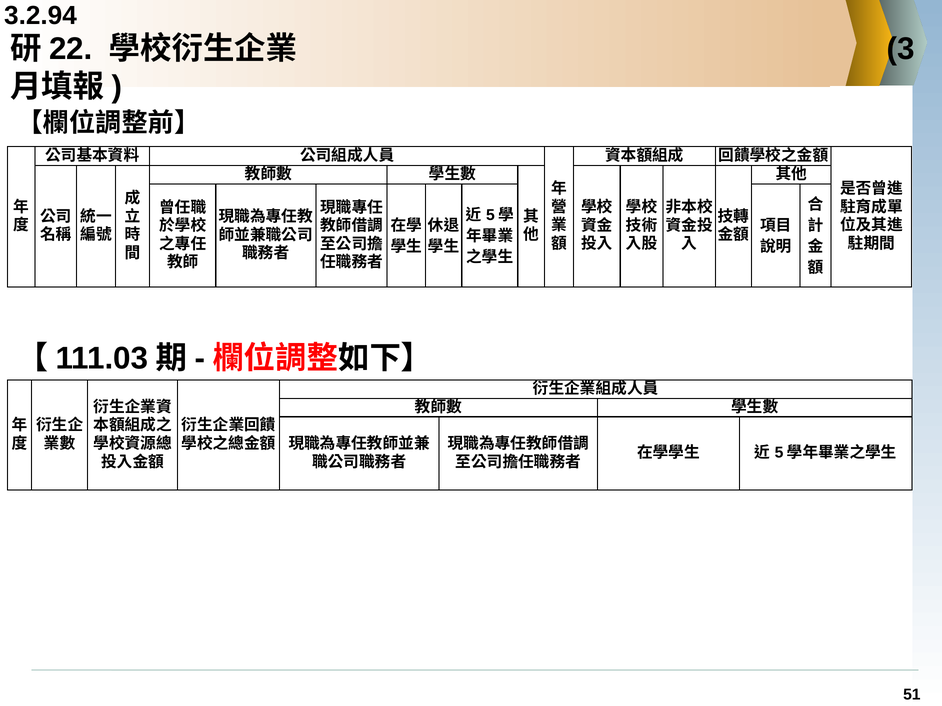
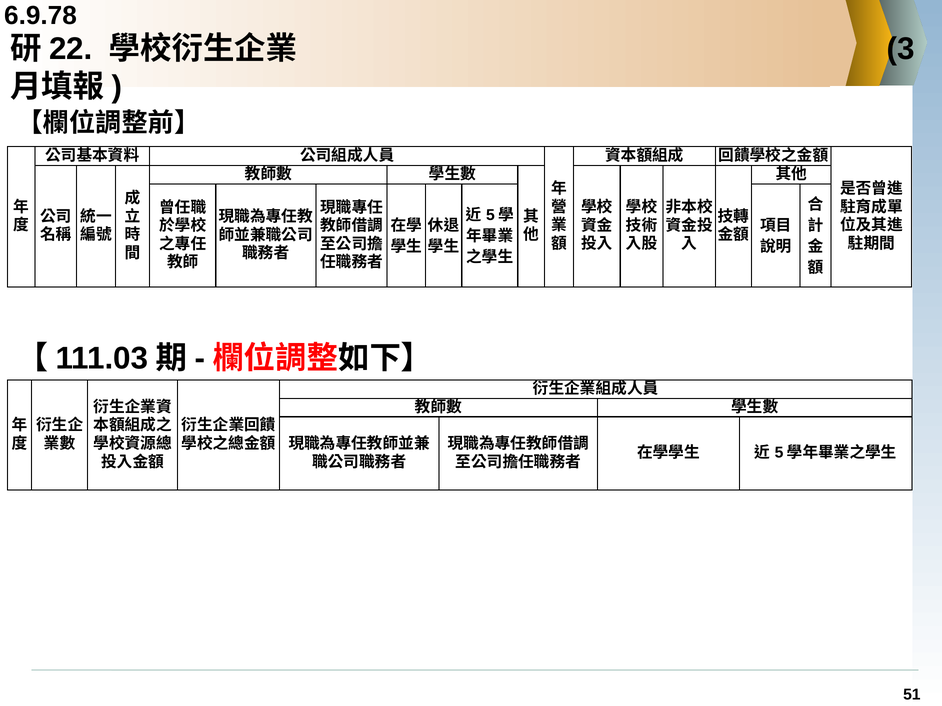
3.2.94: 3.2.94 -> 6.9.78
